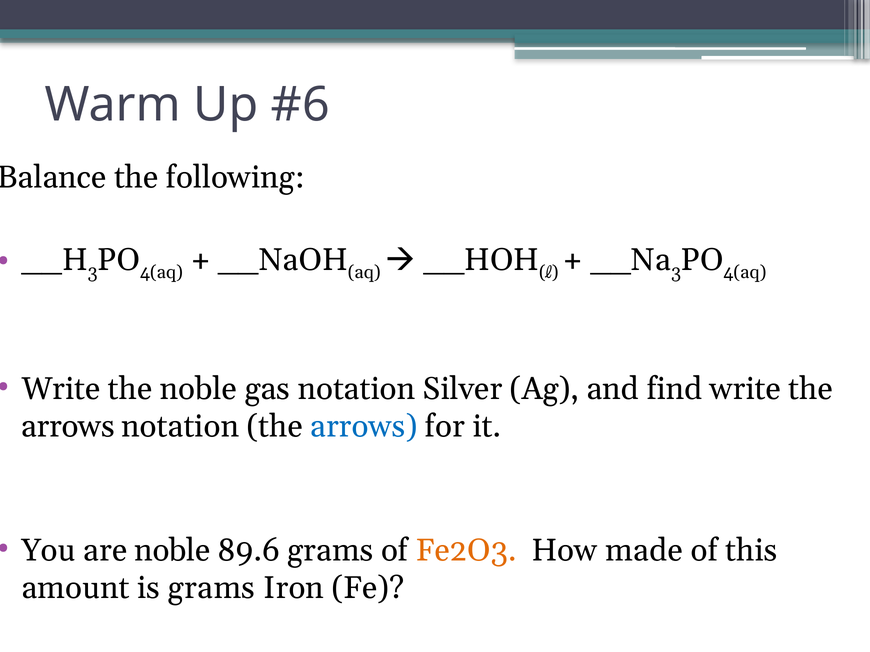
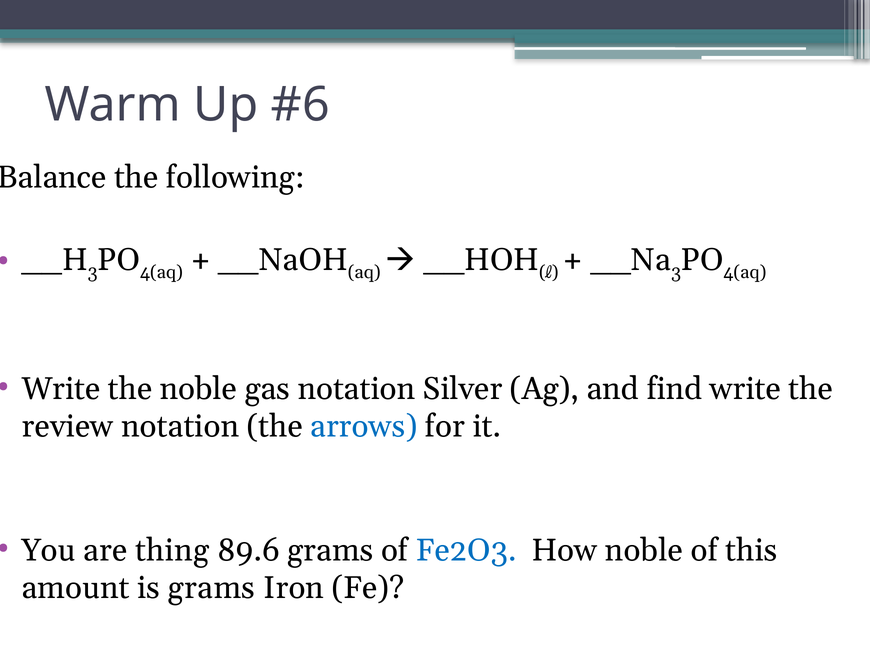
arrows at (68, 427): arrows -> review
are noble: noble -> thing
Fe2O3 colour: orange -> blue
How made: made -> noble
